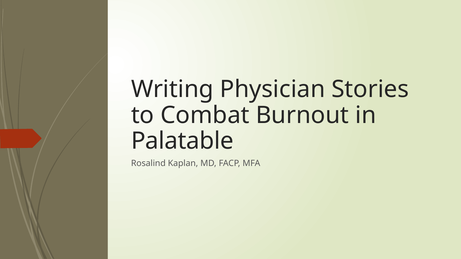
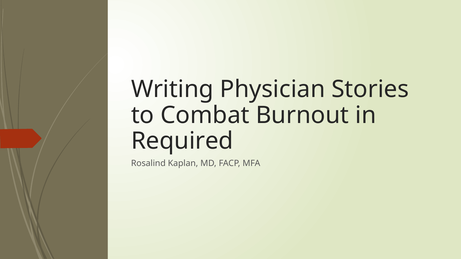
Palatable: Palatable -> Required
